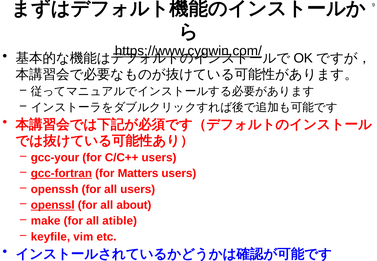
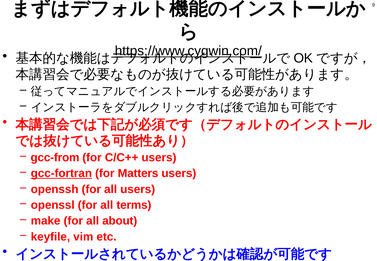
gcc-your: gcc-your -> gcc-from
openssl underline: present -> none
about: about -> terms
atible: atible -> about
